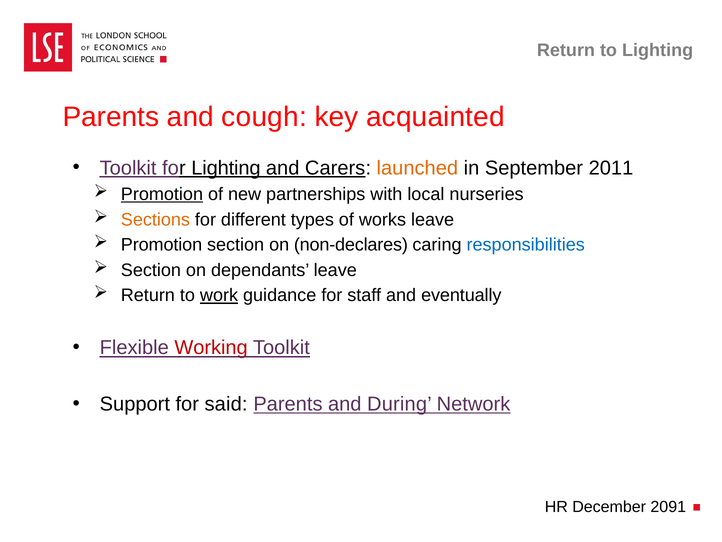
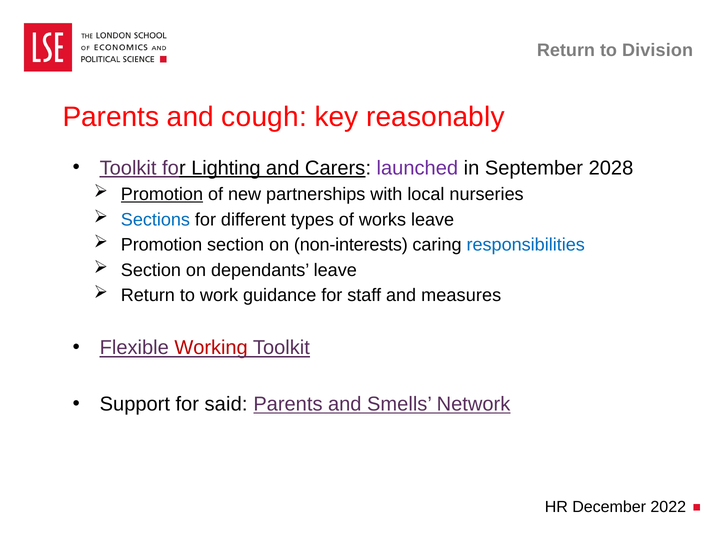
to Lighting: Lighting -> Division
acquainted: acquainted -> reasonably
launched colour: orange -> purple
2011: 2011 -> 2028
Sections colour: orange -> blue
non-declares: non-declares -> non-interests
work underline: present -> none
eventually: eventually -> measures
During: During -> Smells
2091: 2091 -> 2022
